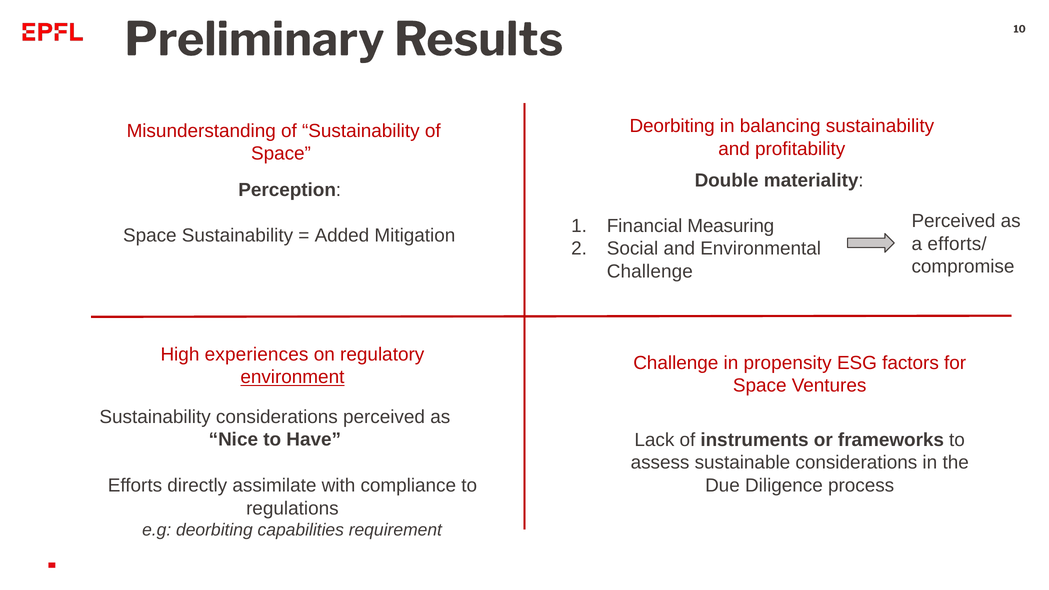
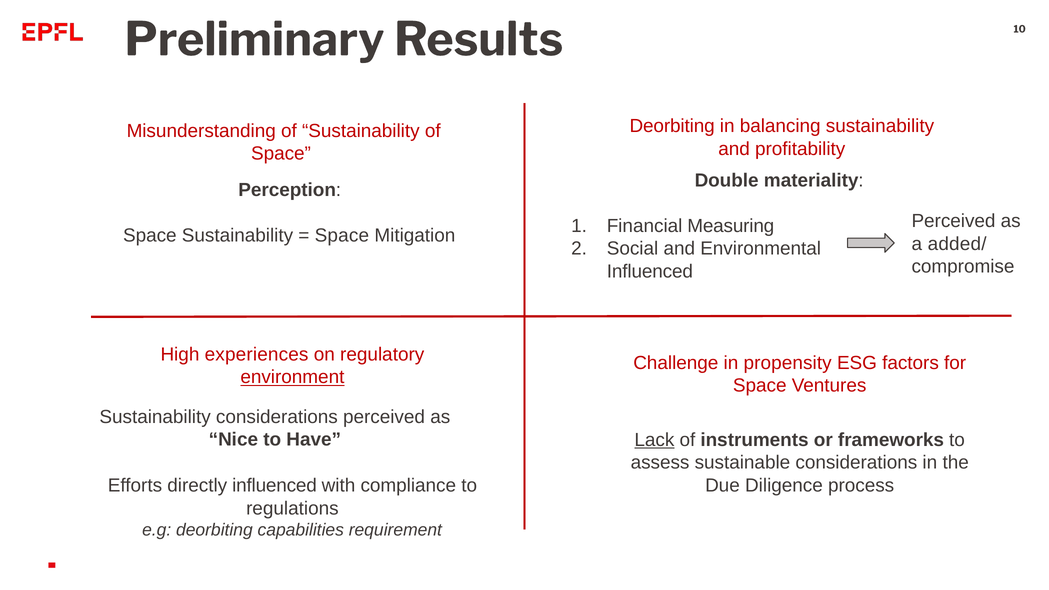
Added at (342, 235): Added -> Space
efforts/: efforts/ -> added/
Challenge at (650, 271): Challenge -> Influenced
Lack underline: none -> present
directly assimilate: assimilate -> influenced
